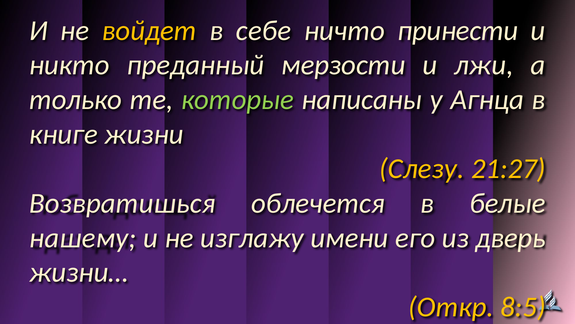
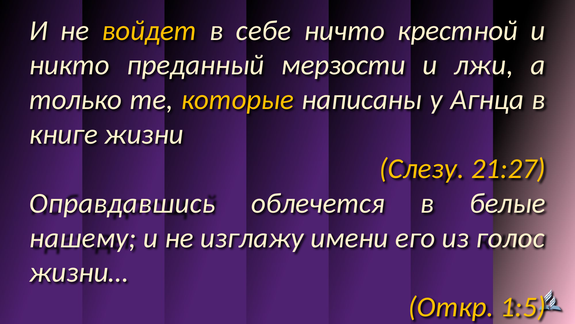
принести: принести -> крестной
которые colour: light green -> yellow
Возвратишься: Возвратишься -> Оправдавшись
дверь: дверь -> голос
8:5: 8:5 -> 1:5
